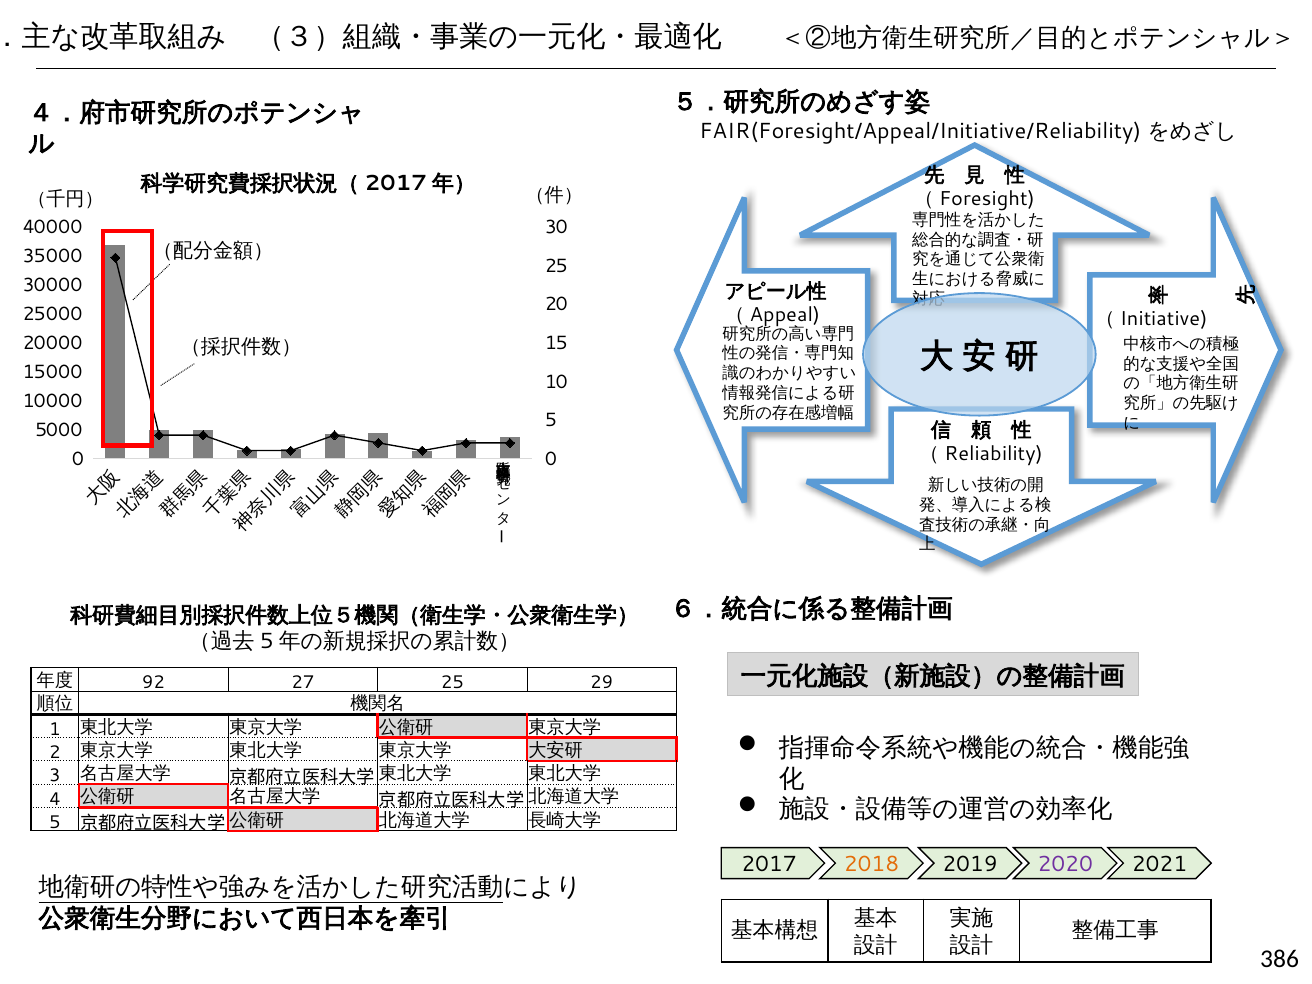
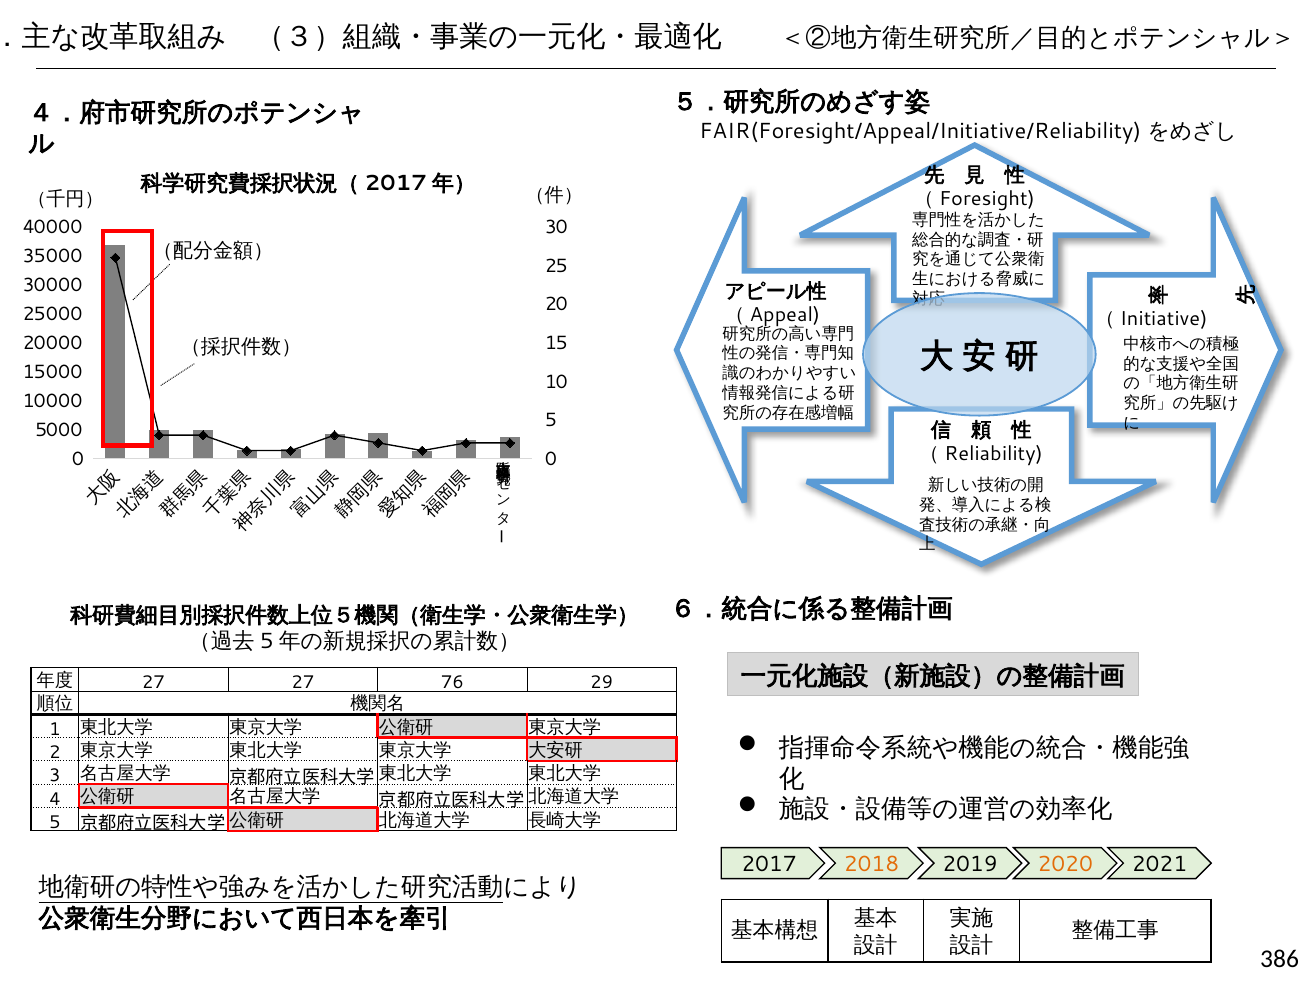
92 at (153, 683): 92 -> 27
27 25: 25 -> 76
2020 colour: purple -> orange
